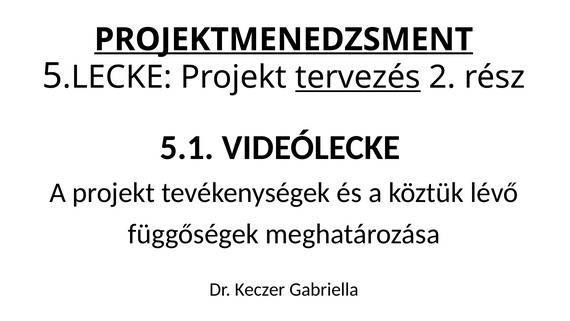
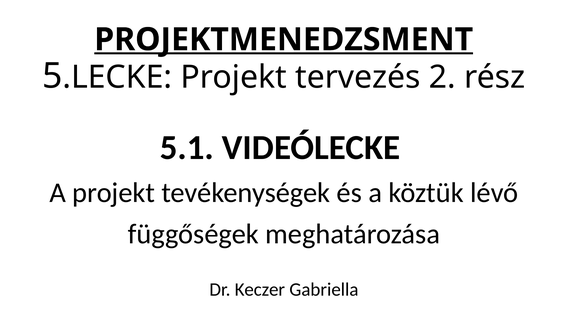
tervezés underline: present -> none
